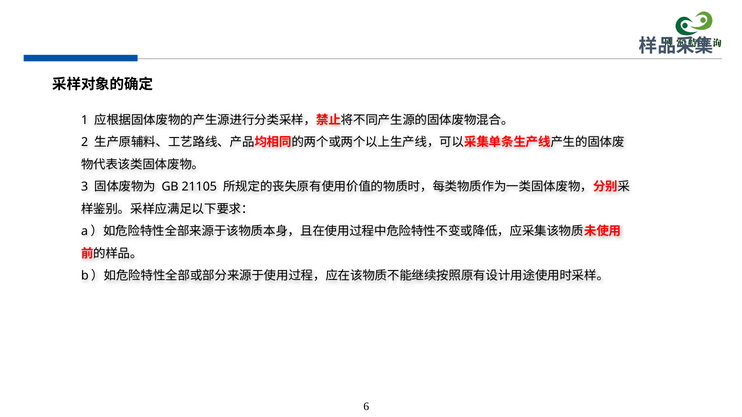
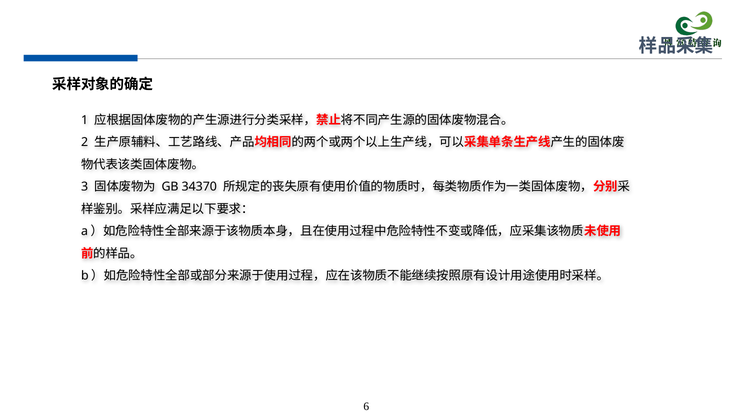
21105: 21105 -> 34370
